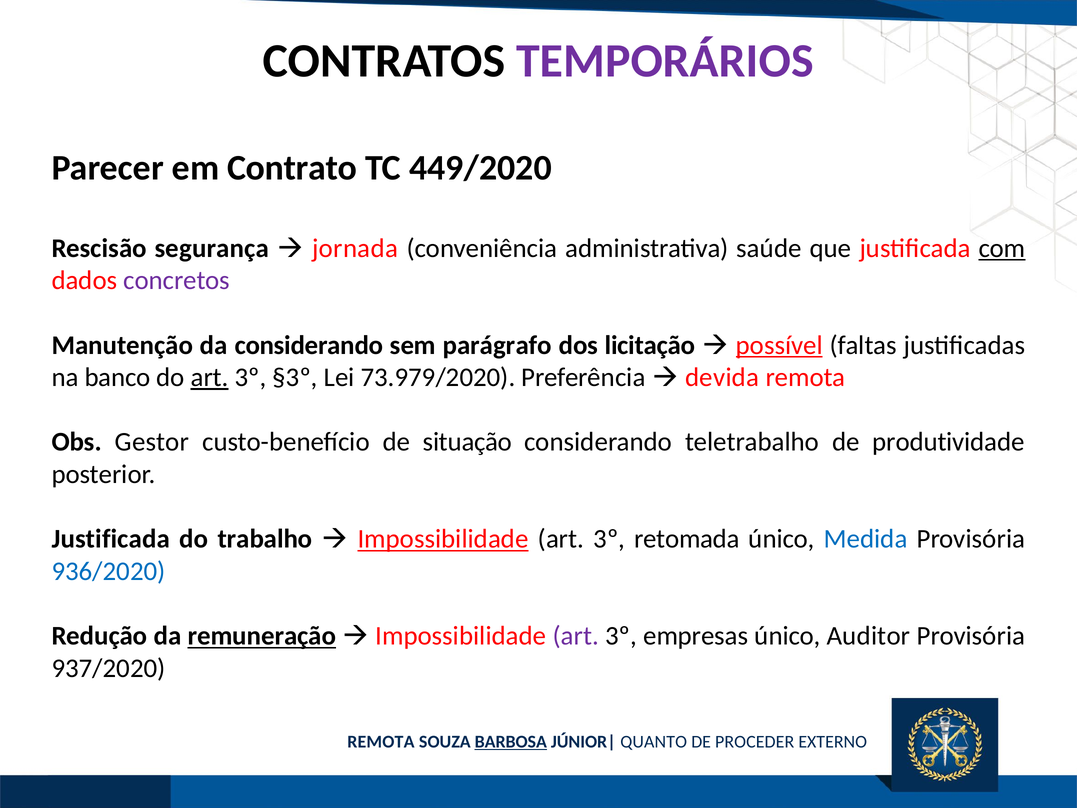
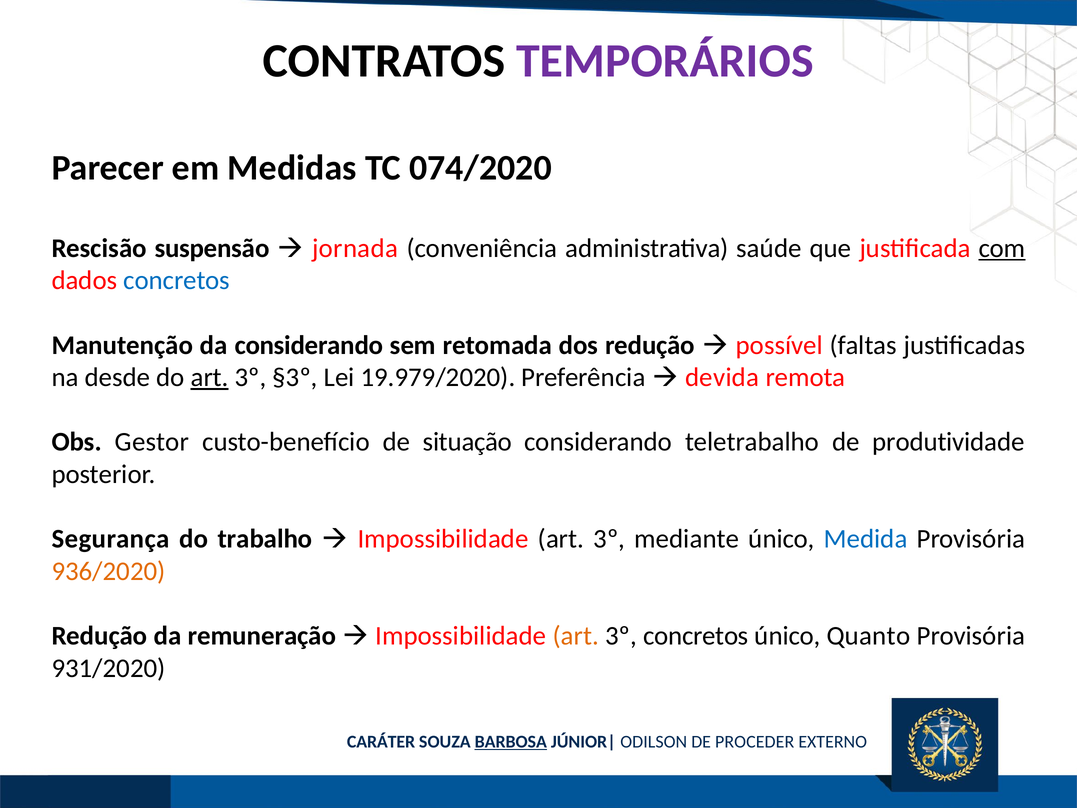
Contrato: Contrato -> Medidas
449/2020: 449/2020 -> 074/2020
segurança: segurança -> suspensão
concretos at (177, 280) colour: purple -> blue
parágrafo: parágrafo -> retomada
dos licitação: licitação -> redução
possível underline: present -> none
banco: banco -> desde
73.979/2020: 73.979/2020 -> 19.979/2020
Justificada at (111, 539): Justificada -> Segurança
Impossibilidade at (443, 539) underline: present -> none
retomada: retomada -> mediante
936/2020 colour: blue -> orange
remuneração underline: present -> none
art at (576, 636) colour: purple -> orange
3º empresas: empresas -> concretos
Auditor: Auditor -> Quanto
937/2020: 937/2020 -> 931/2020
REMOTA at (381, 742): REMOTA -> CARÁTER
QUANTO: QUANTO -> ODILSON
